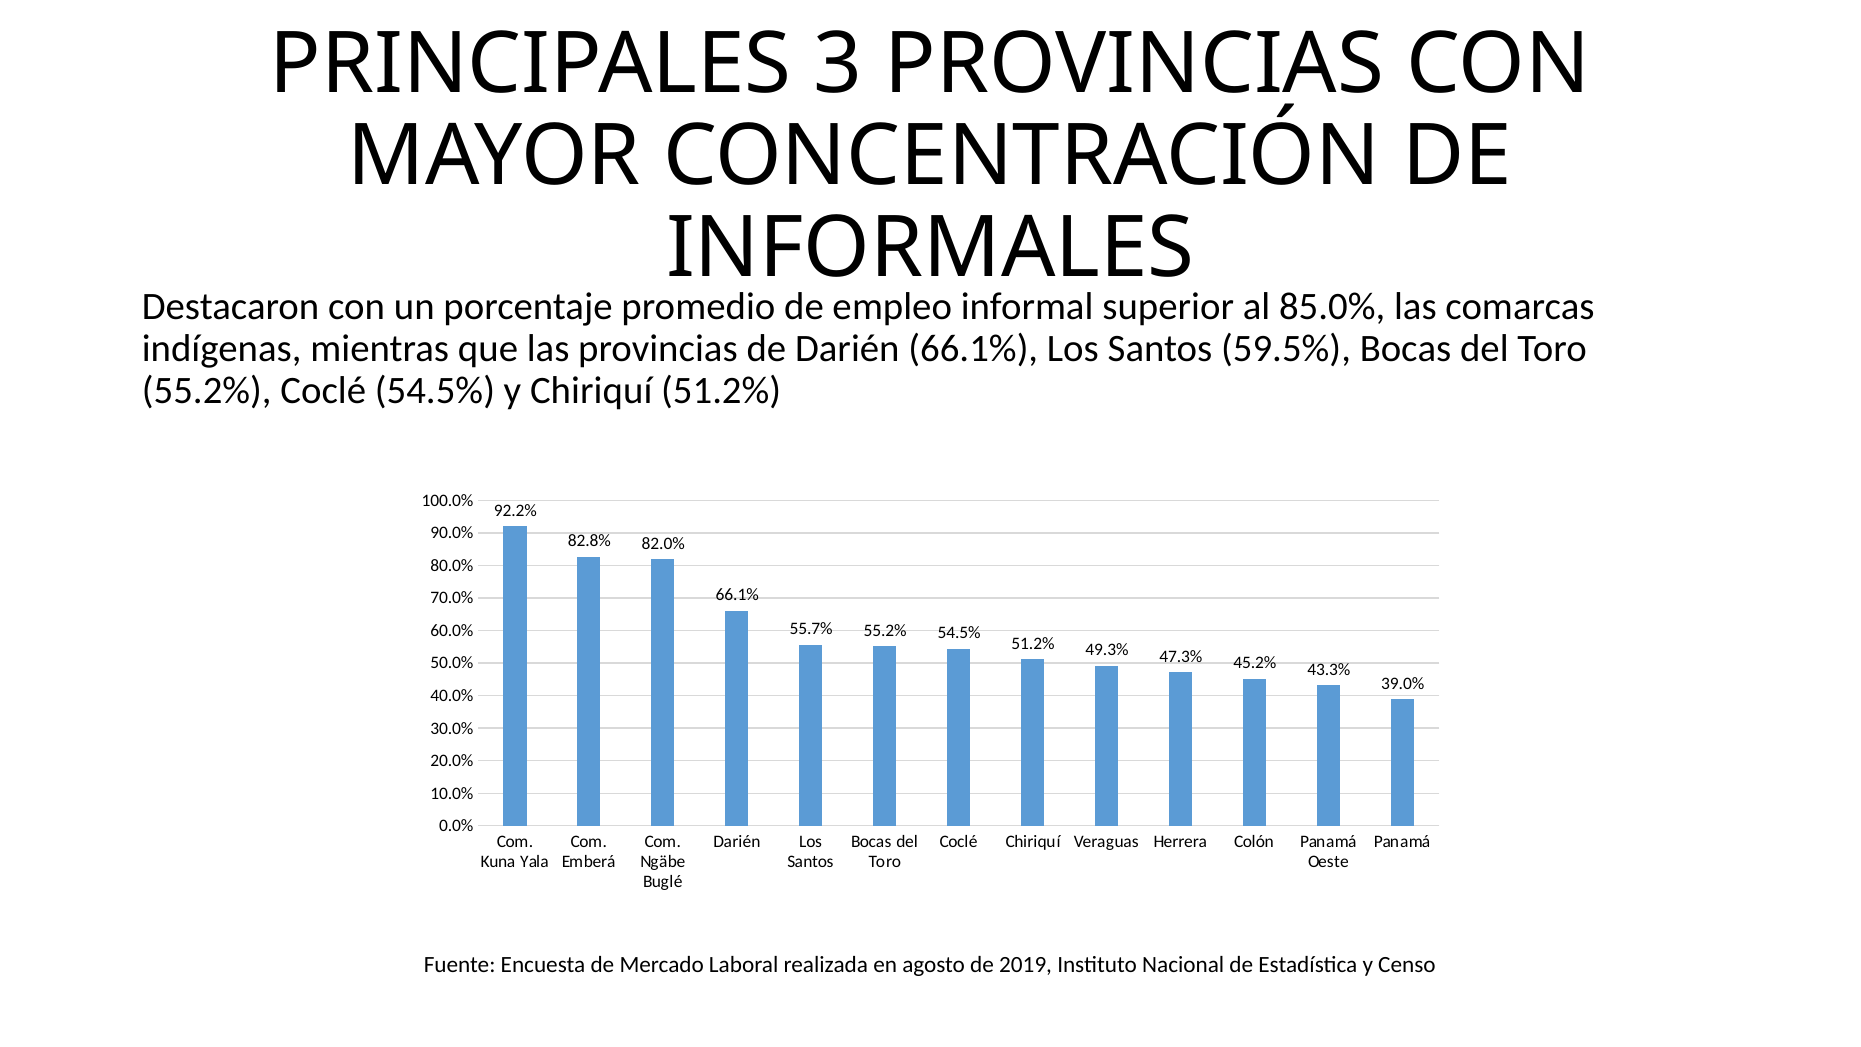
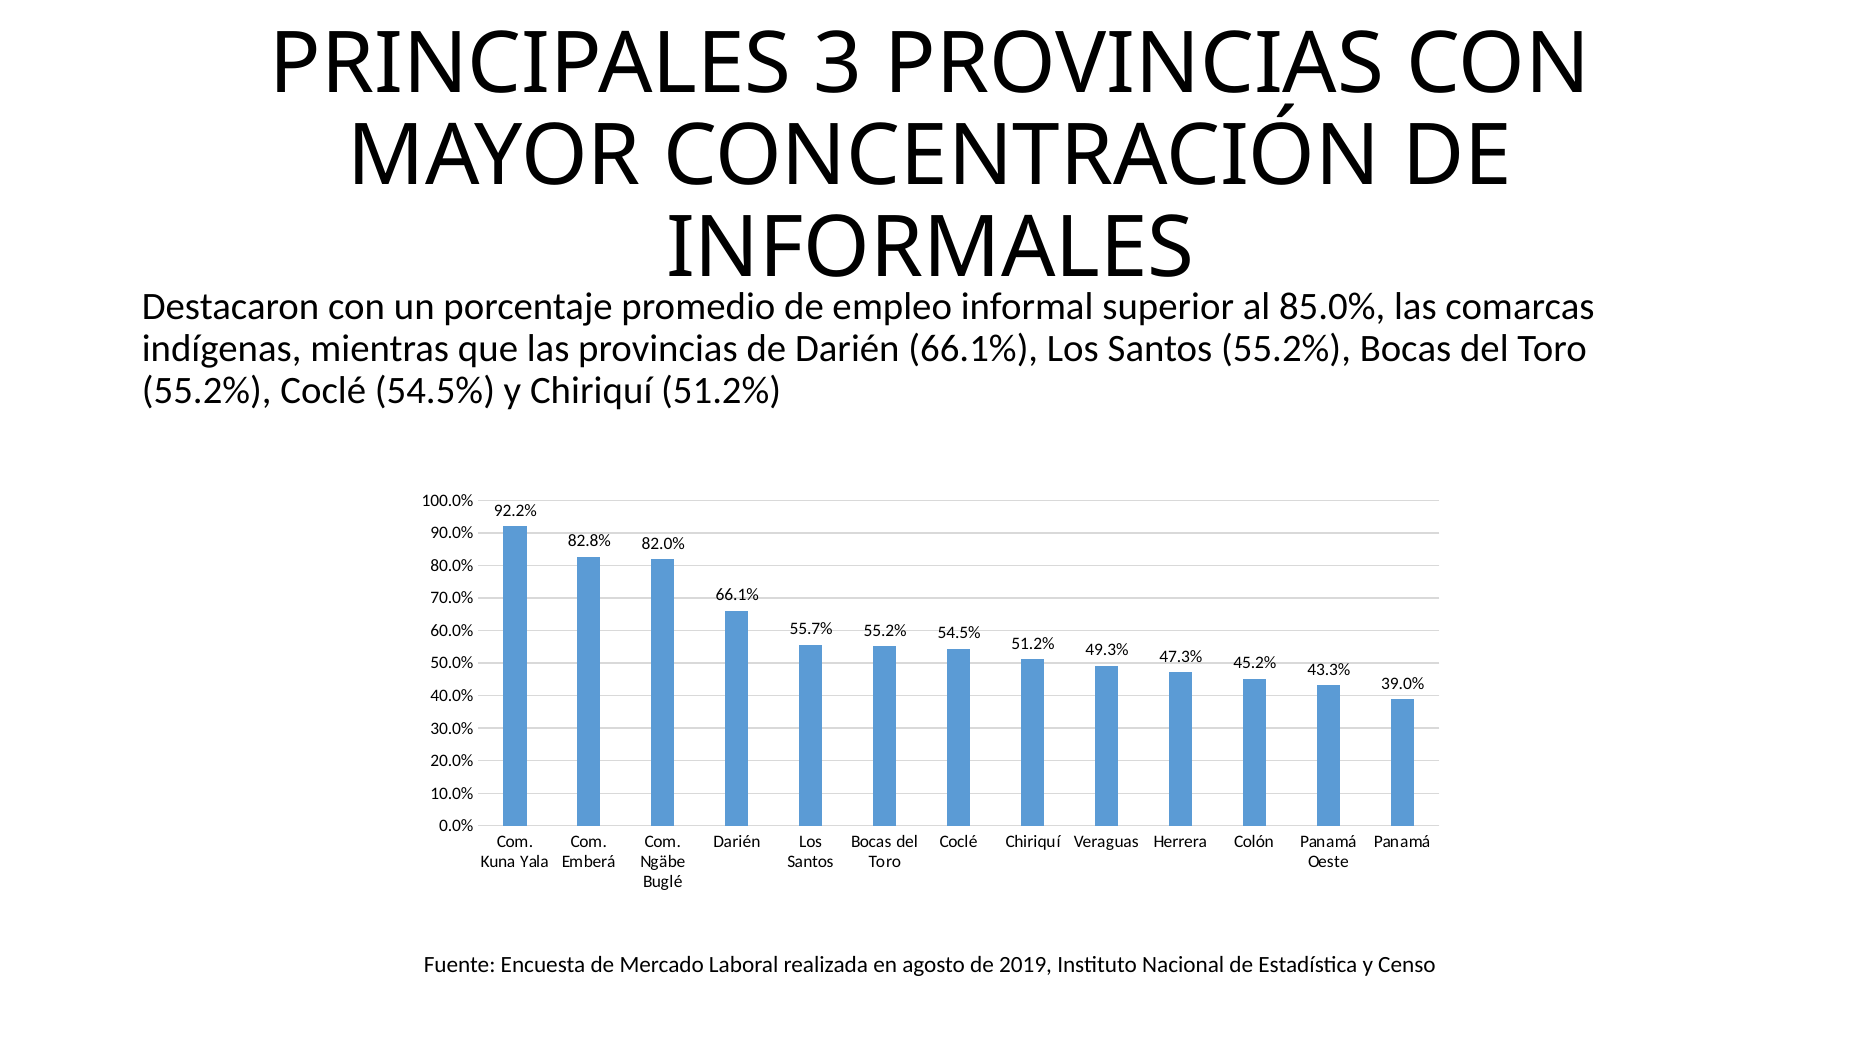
Santos 59.5%: 59.5% -> 55.2%
